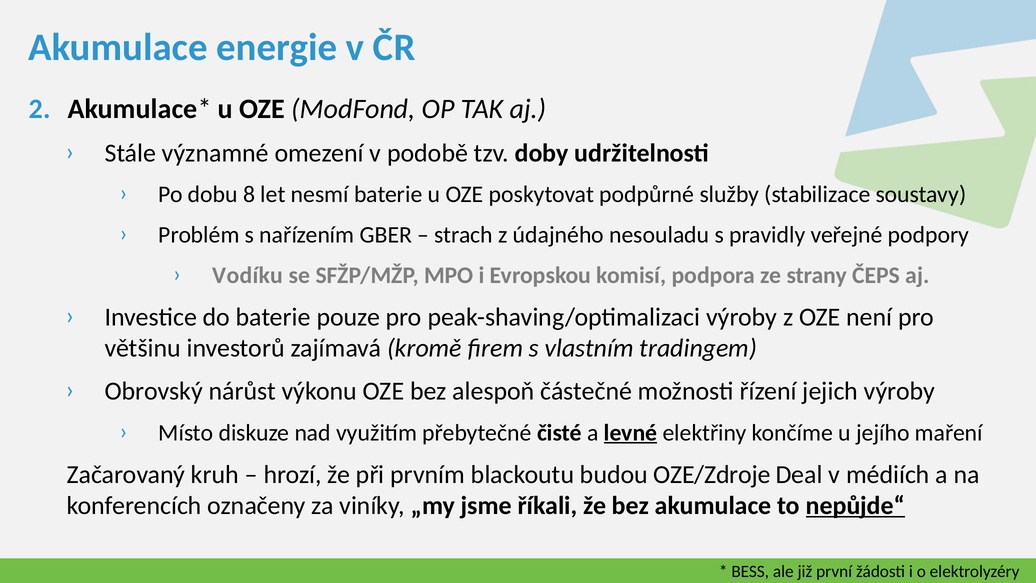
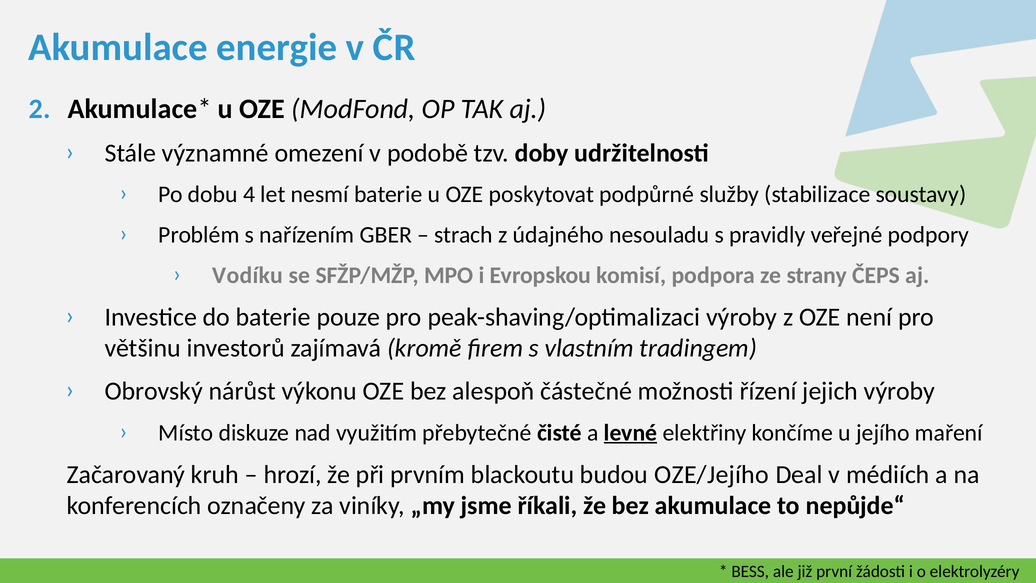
8: 8 -> 4
OZE/Zdroje: OZE/Zdroje -> OZE/Jejího
nepůjde“ underline: present -> none
